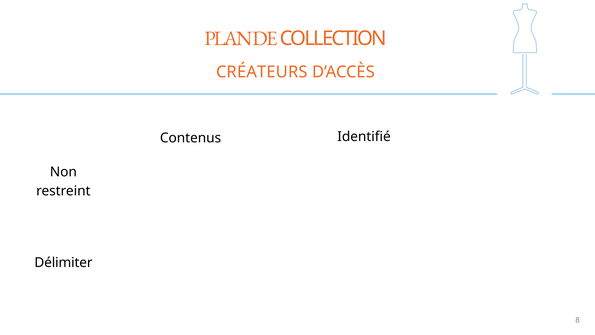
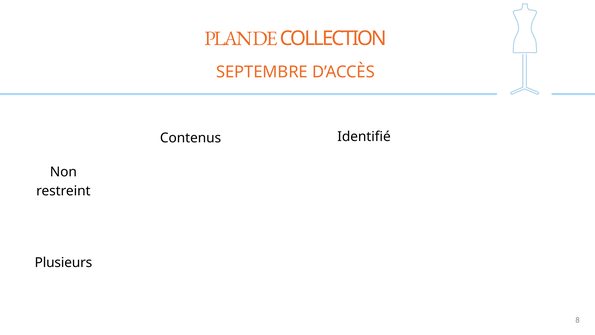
CRÉATEURS: CRÉATEURS -> SEPTEMBRE
Délimiter: Délimiter -> Plusieurs
